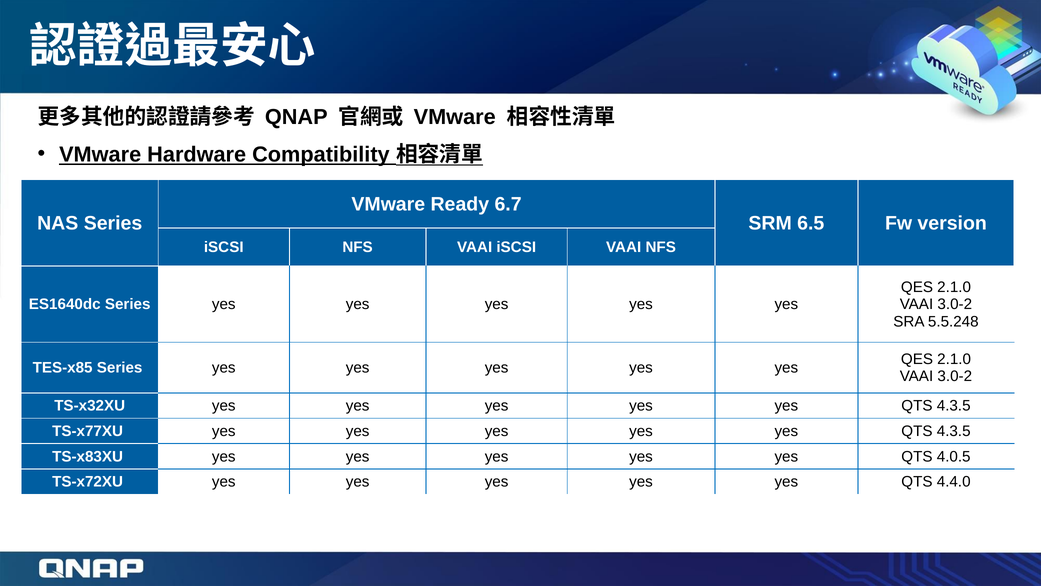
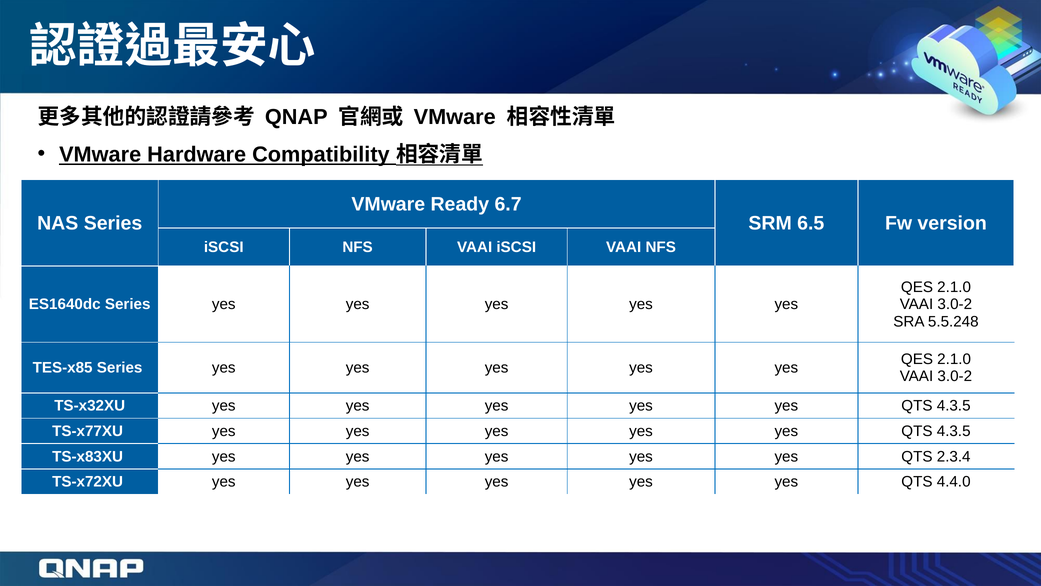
4.0.5: 4.0.5 -> 2.3.4
